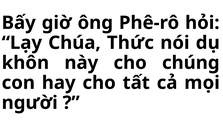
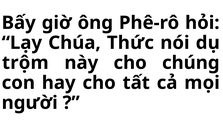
khôn: khôn -> trộm
